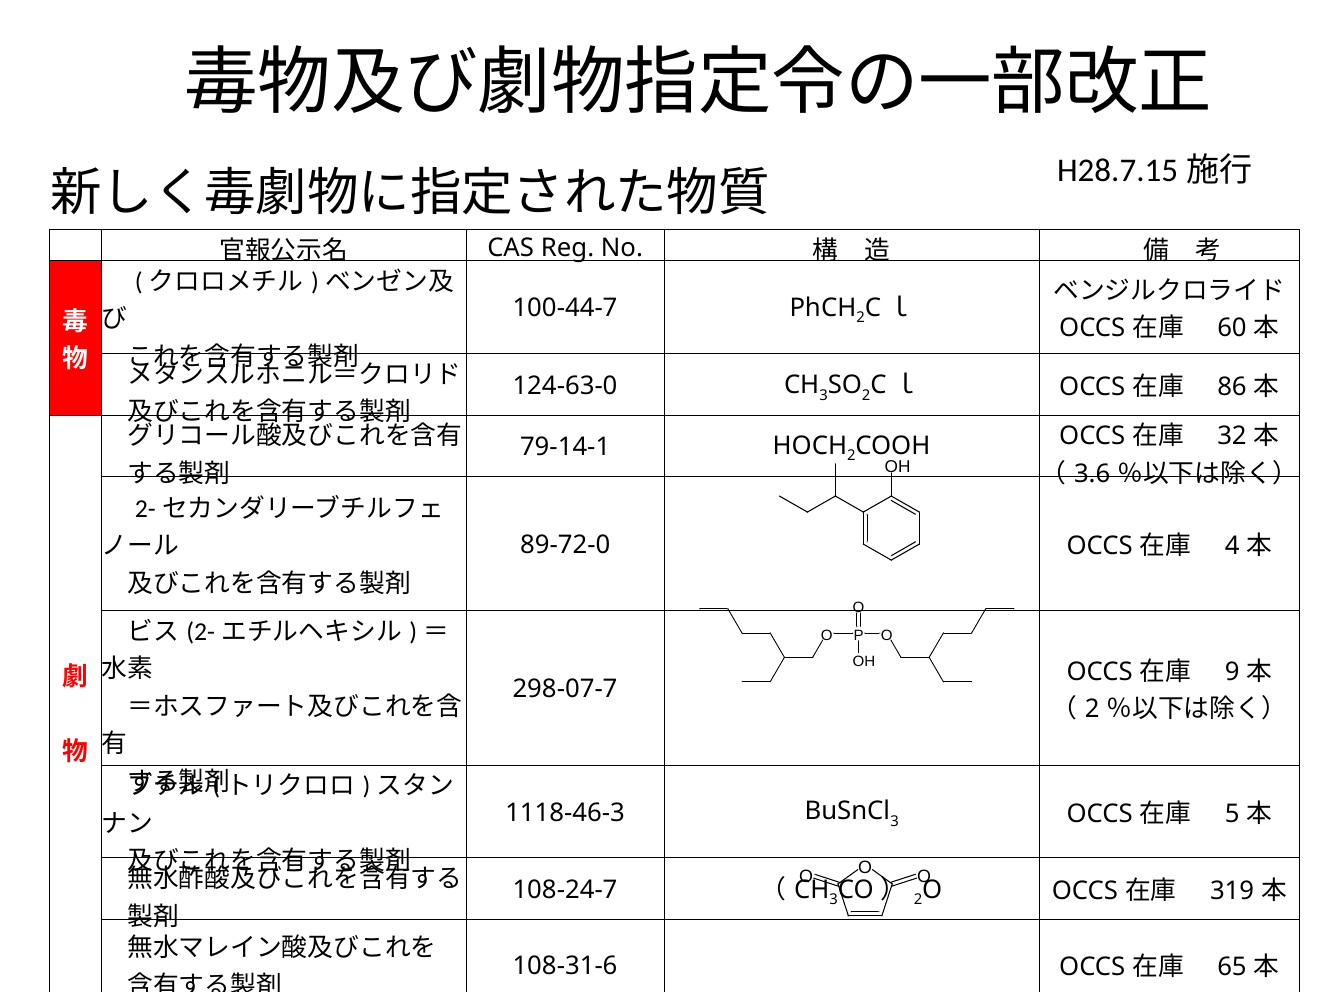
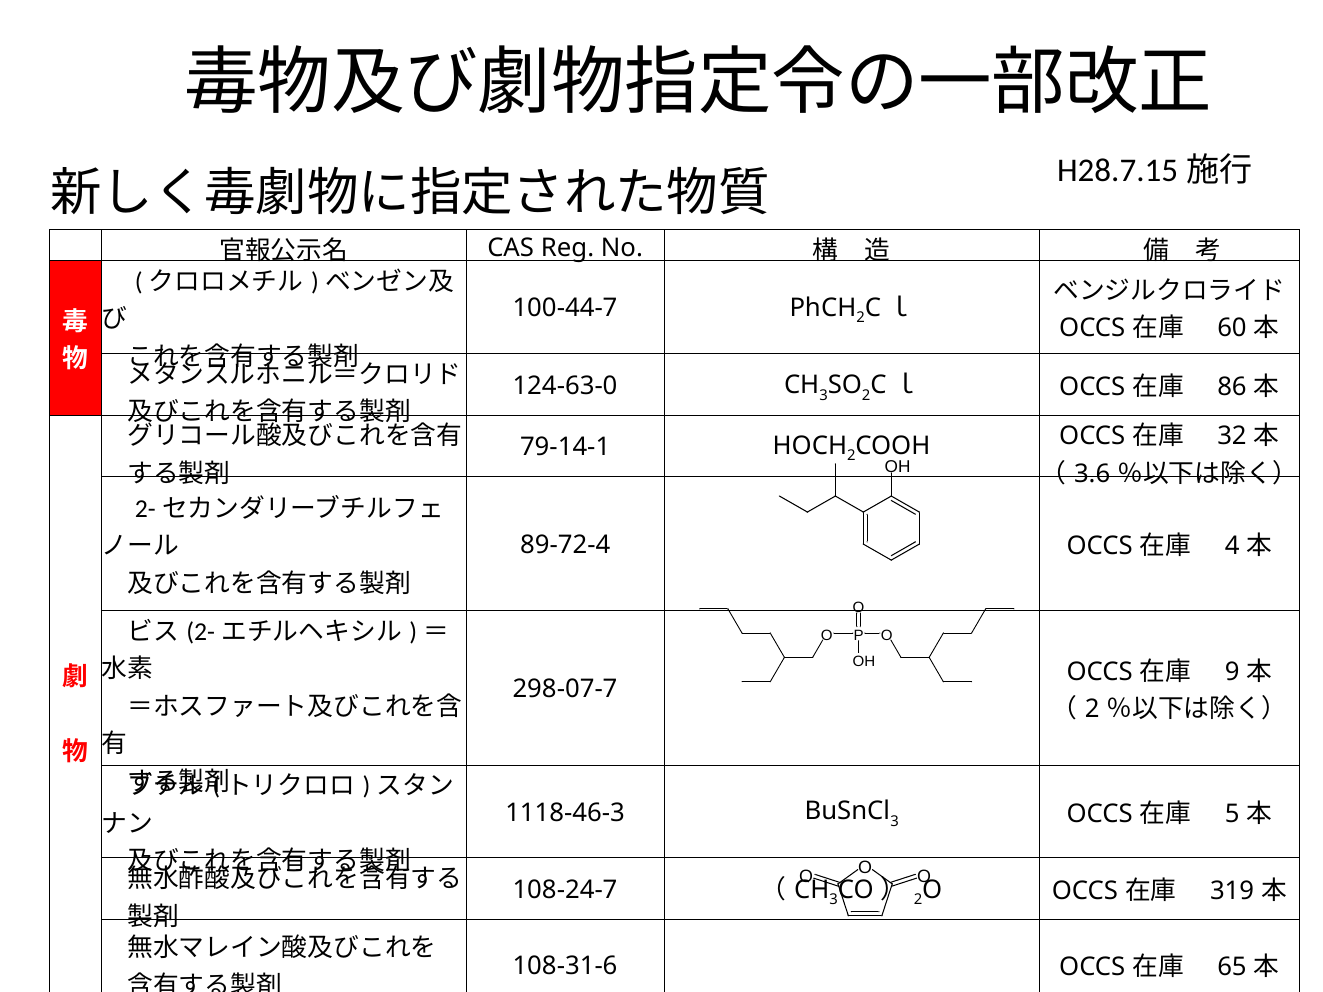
89-72-0: 89-72-0 -> 89-72-4
